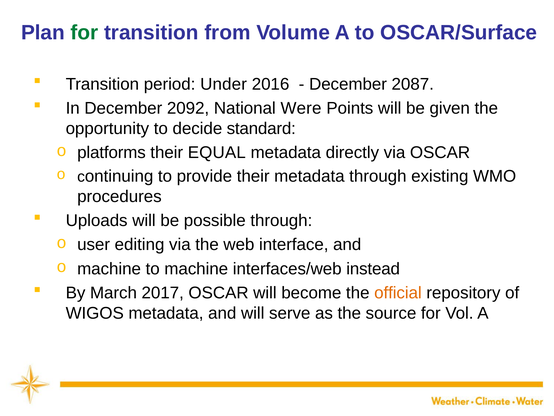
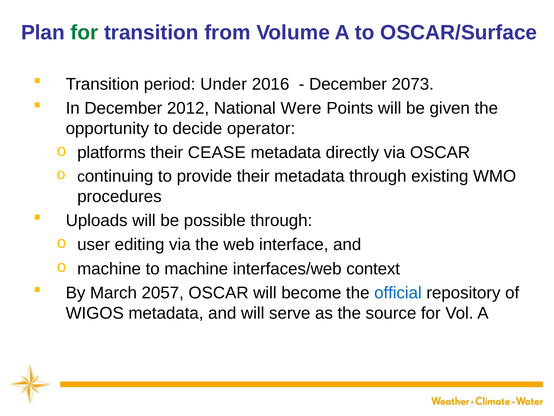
2087: 2087 -> 2073
2092: 2092 -> 2012
standard: standard -> operator
EQUAL: EQUAL -> CEASE
instead: instead -> context
2017: 2017 -> 2057
official colour: orange -> blue
